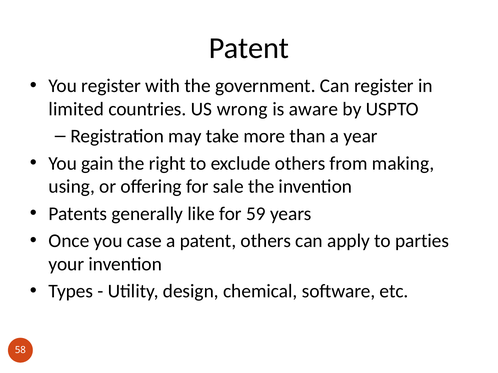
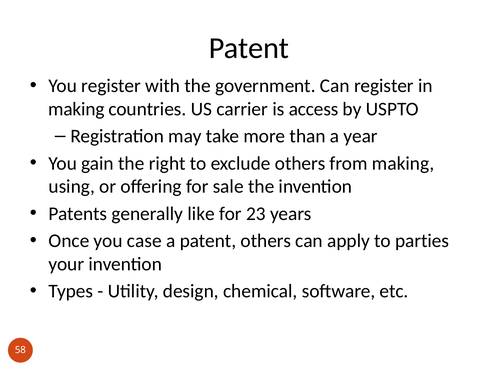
limited at (76, 109): limited -> making
wrong: wrong -> carrier
aware: aware -> access
59: 59 -> 23
